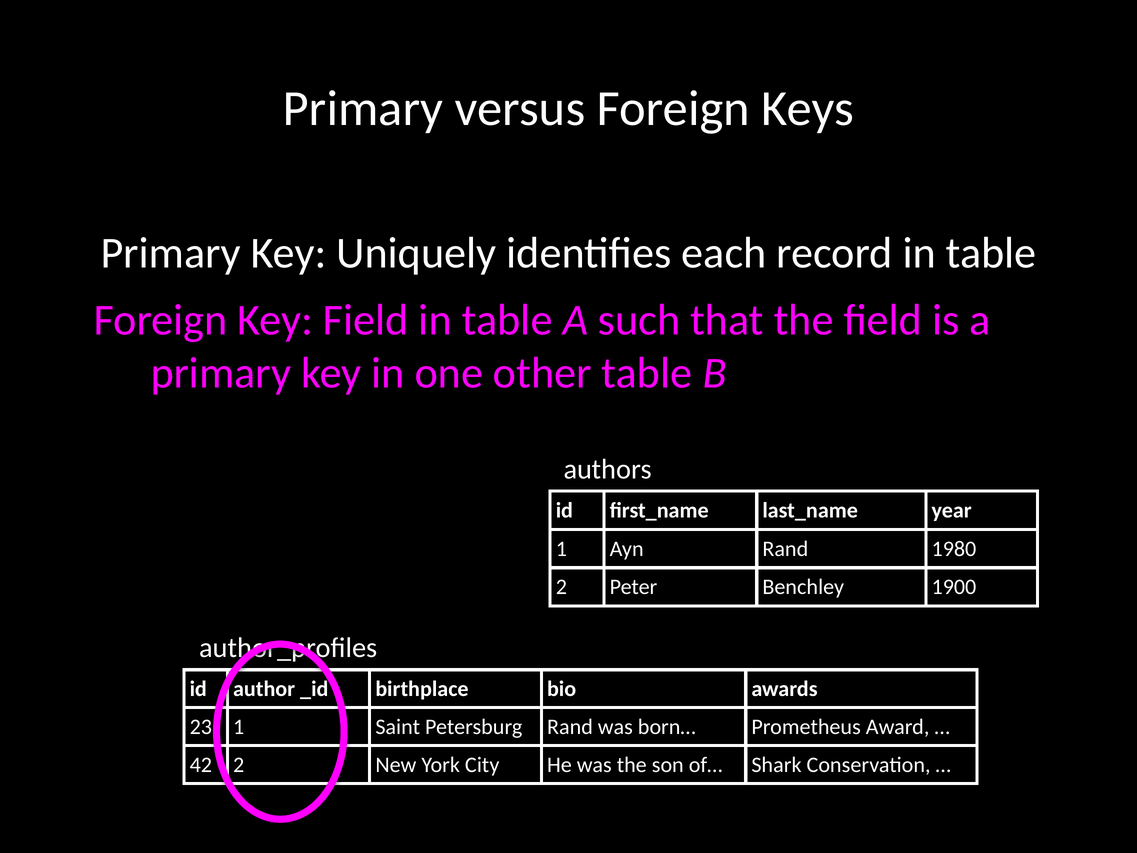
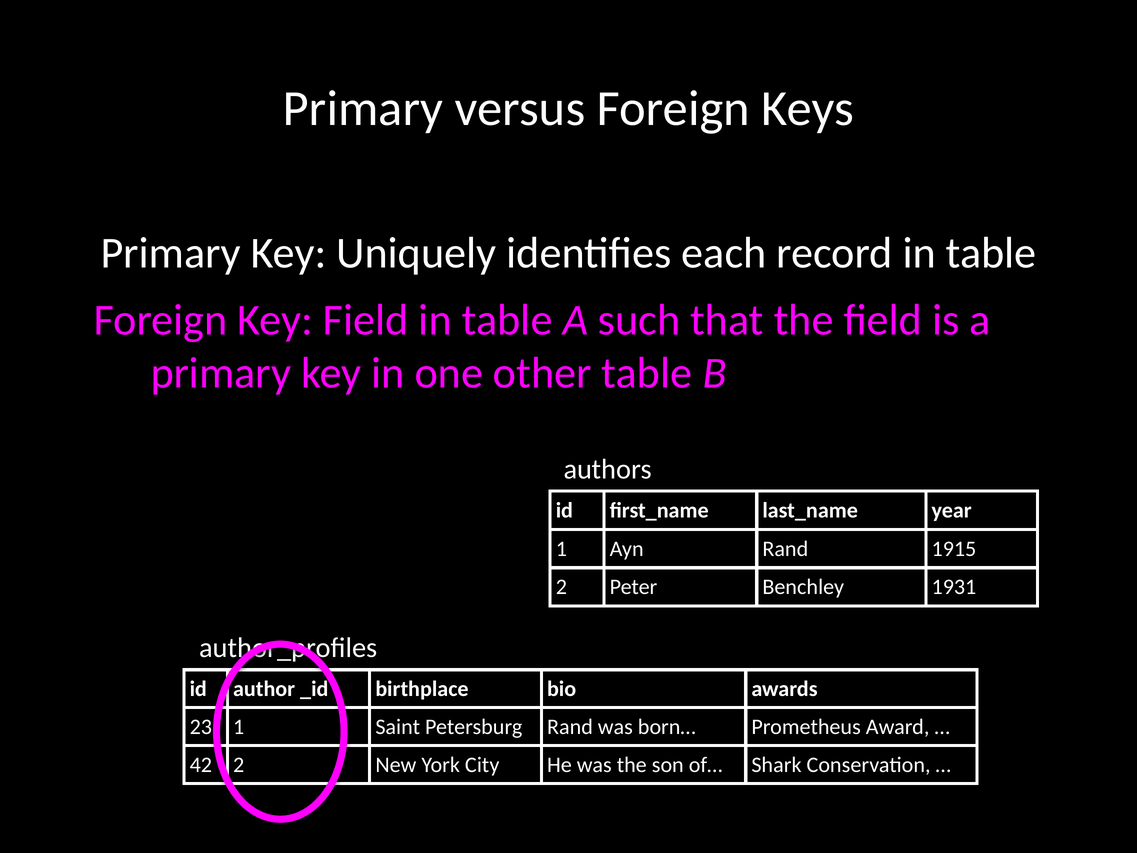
1980: 1980 -> 1915
1900: 1900 -> 1931
